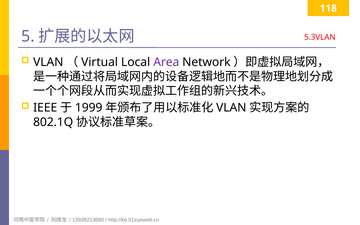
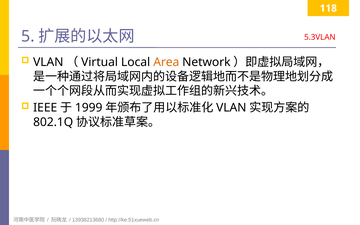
Area colour: purple -> orange
